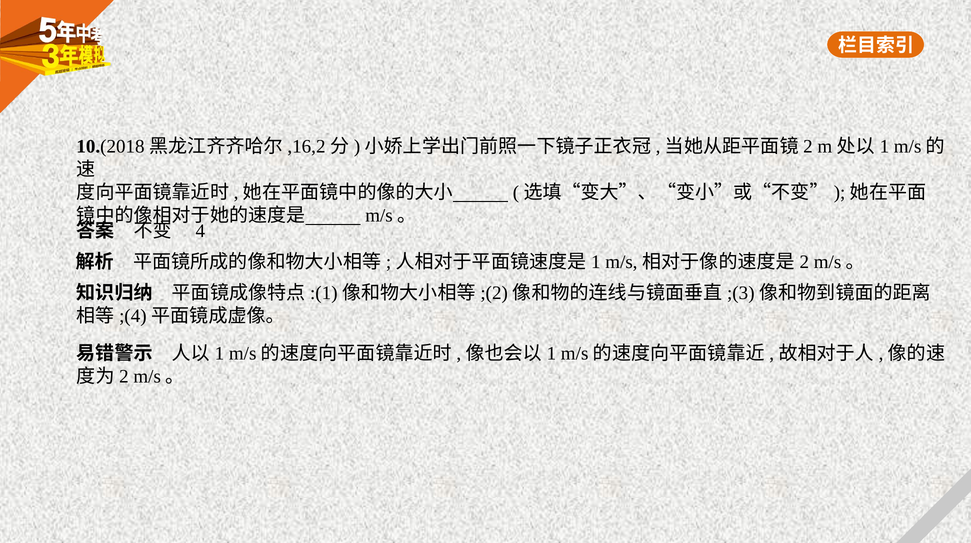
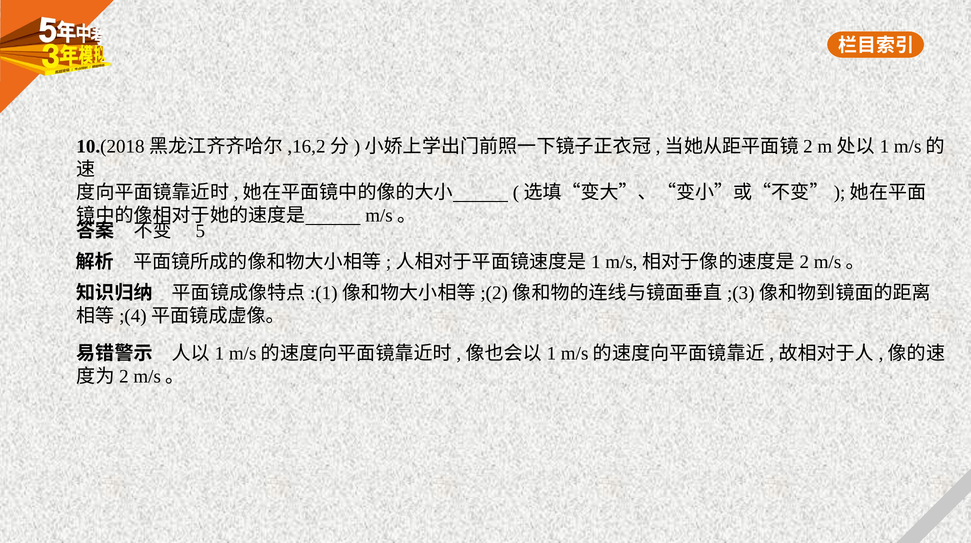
4: 4 -> 5
